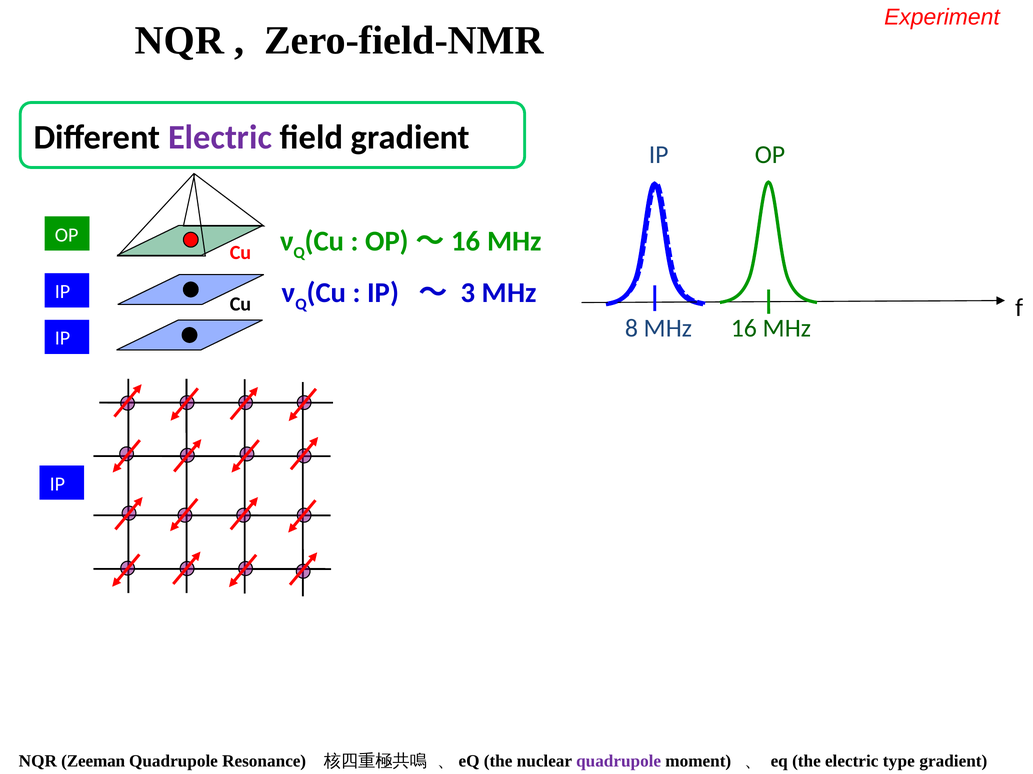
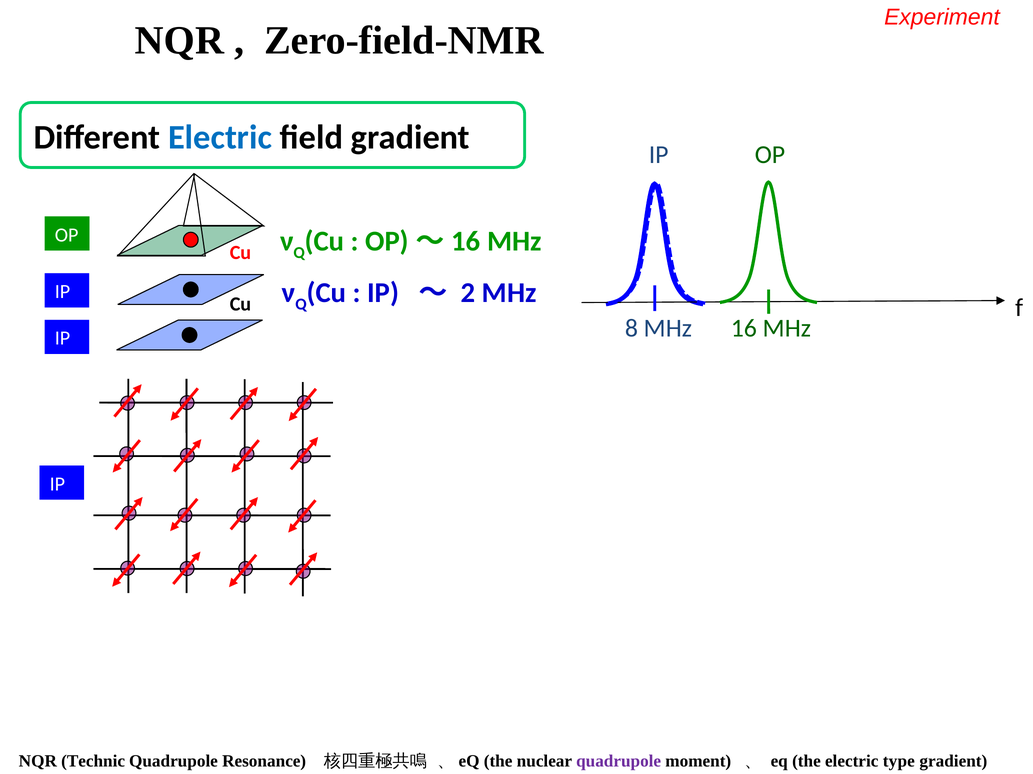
Electric at (220, 138) colour: purple -> blue
3: 3 -> 2
Zeeman: Zeeman -> Technic
